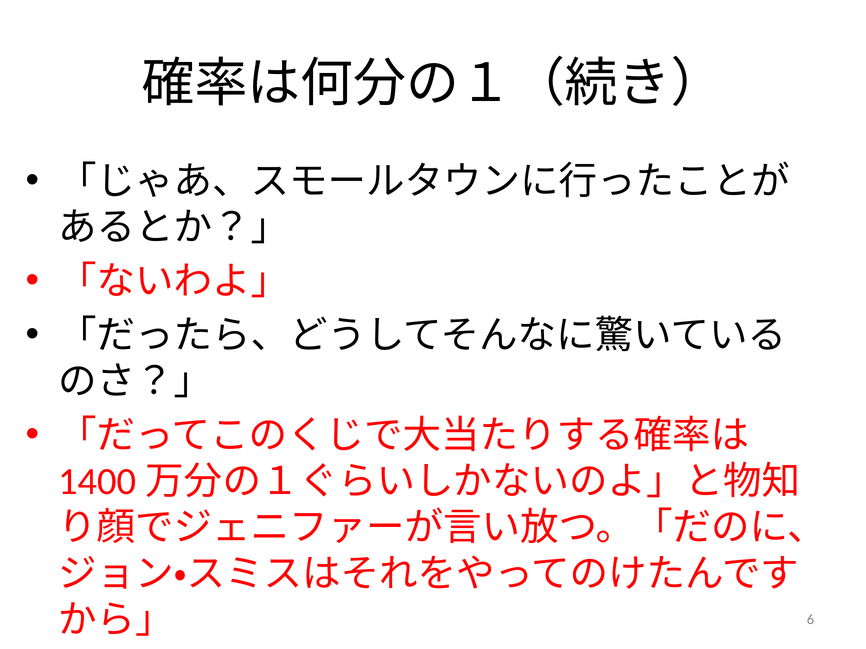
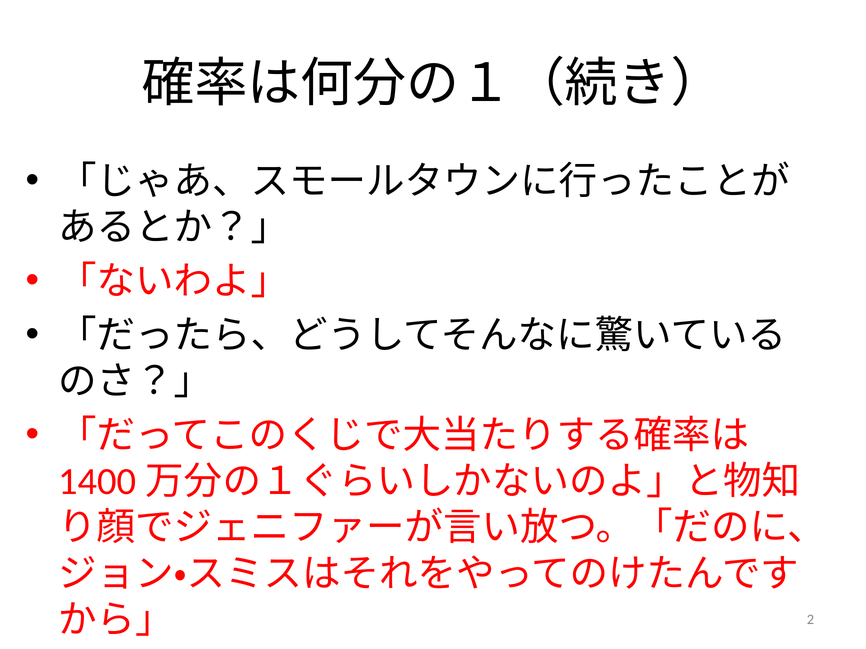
6: 6 -> 2
